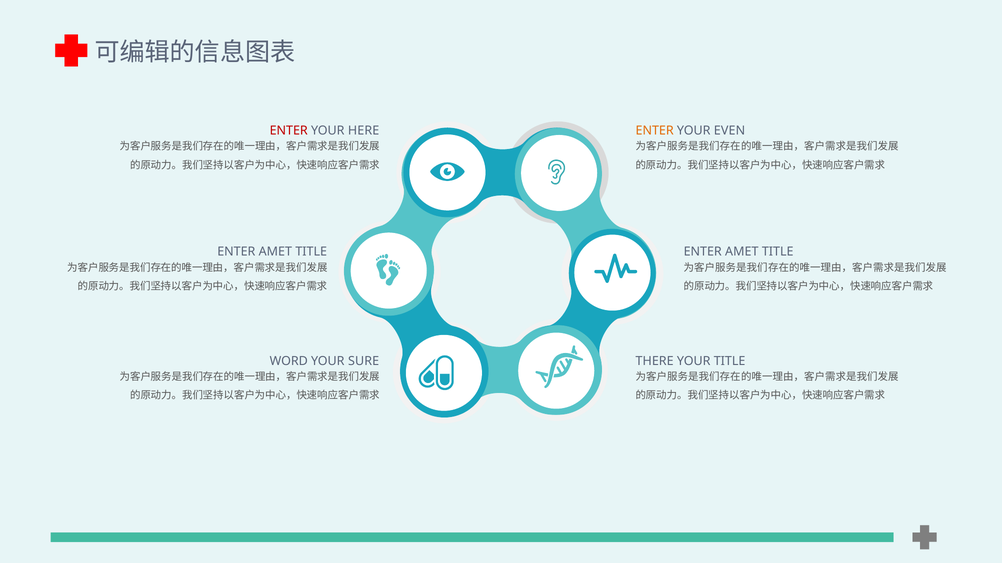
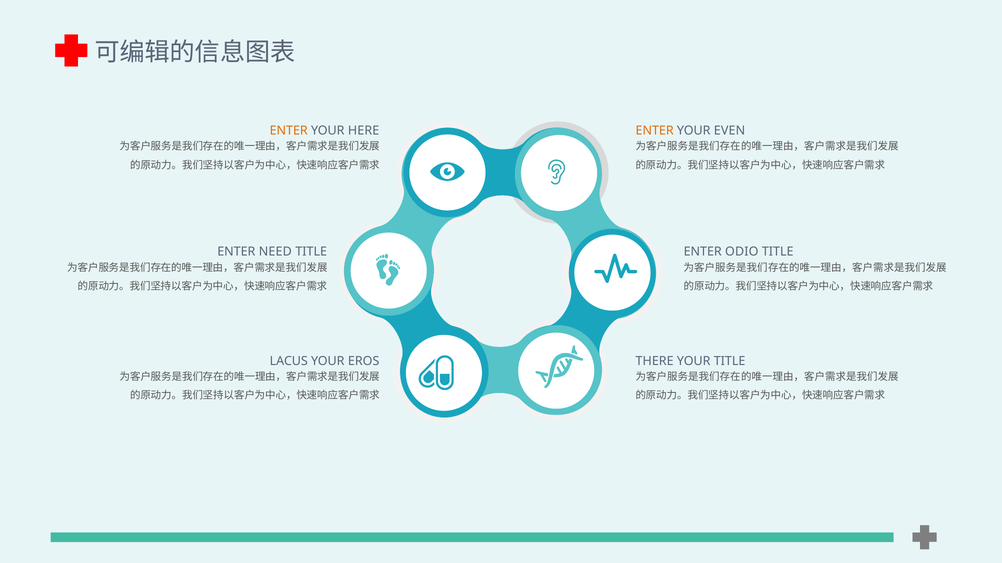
ENTER at (289, 131) colour: red -> orange
AMET at (275, 252): AMET -> NEED
AMET at (742, 252): AMET -> ODIO
WORD: WORD -> LACUS
SURE: SURE -> EROS
